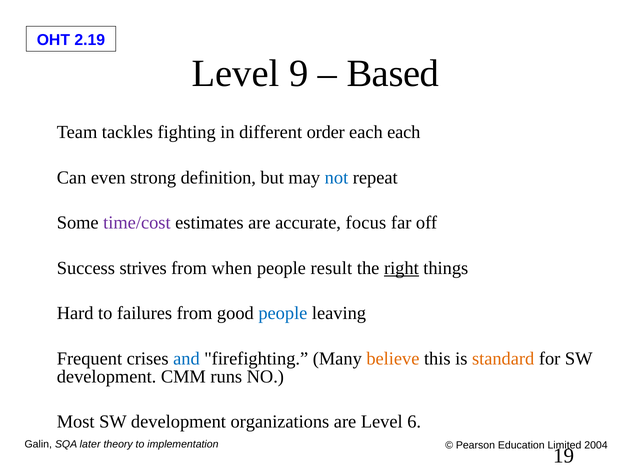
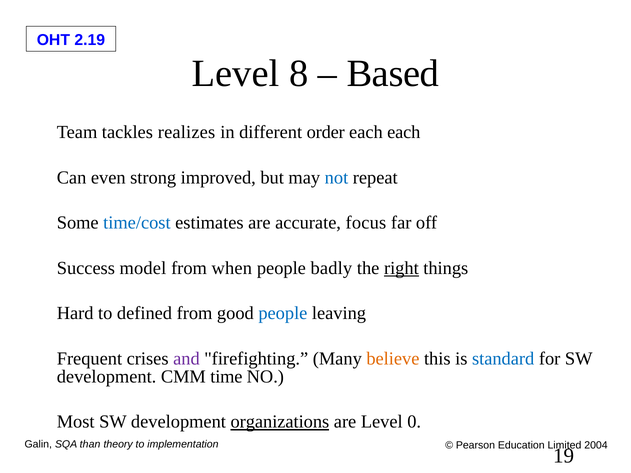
9: 9 -> 8
fighting: fighting -> realizes
definition: definition -> improved
time/cost colour: purple -> blue
strives: strives -> model
result: result -> badly
failures: failures -> defined
and colour: blue -> purple
standard colour: orange -> blue
runs: runs -> time
organizations underline: none -> present
6: 6 -> 0
later: later -> than
